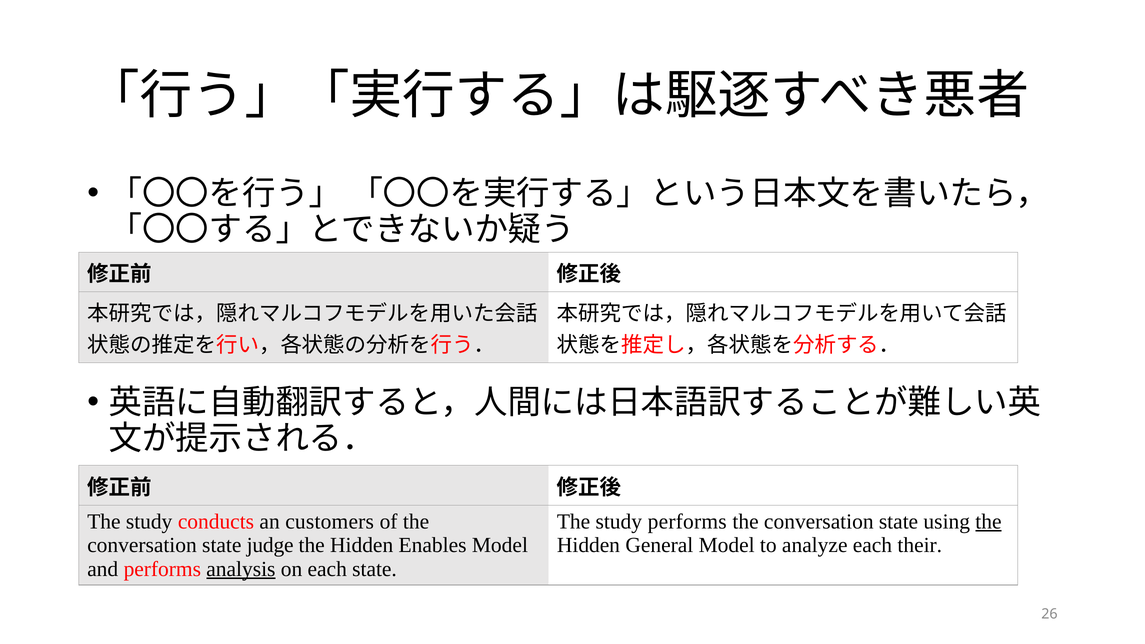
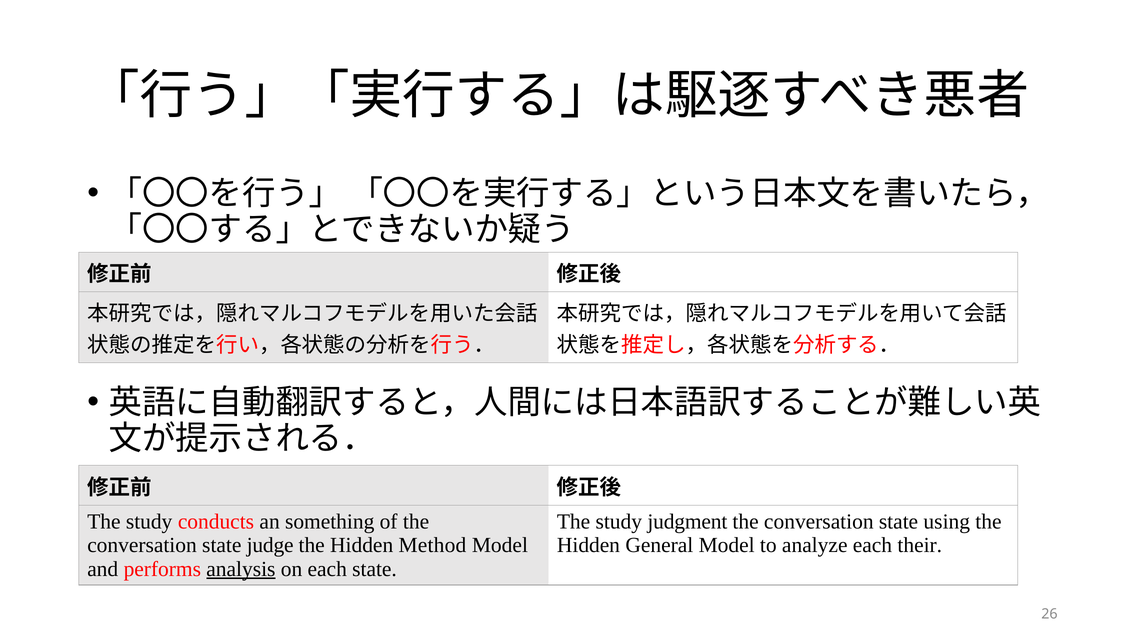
customers: customers -> something
study performs: performs -> judgment
the at (988, 522) underline: present -> none
Enables: Enables -> Method
